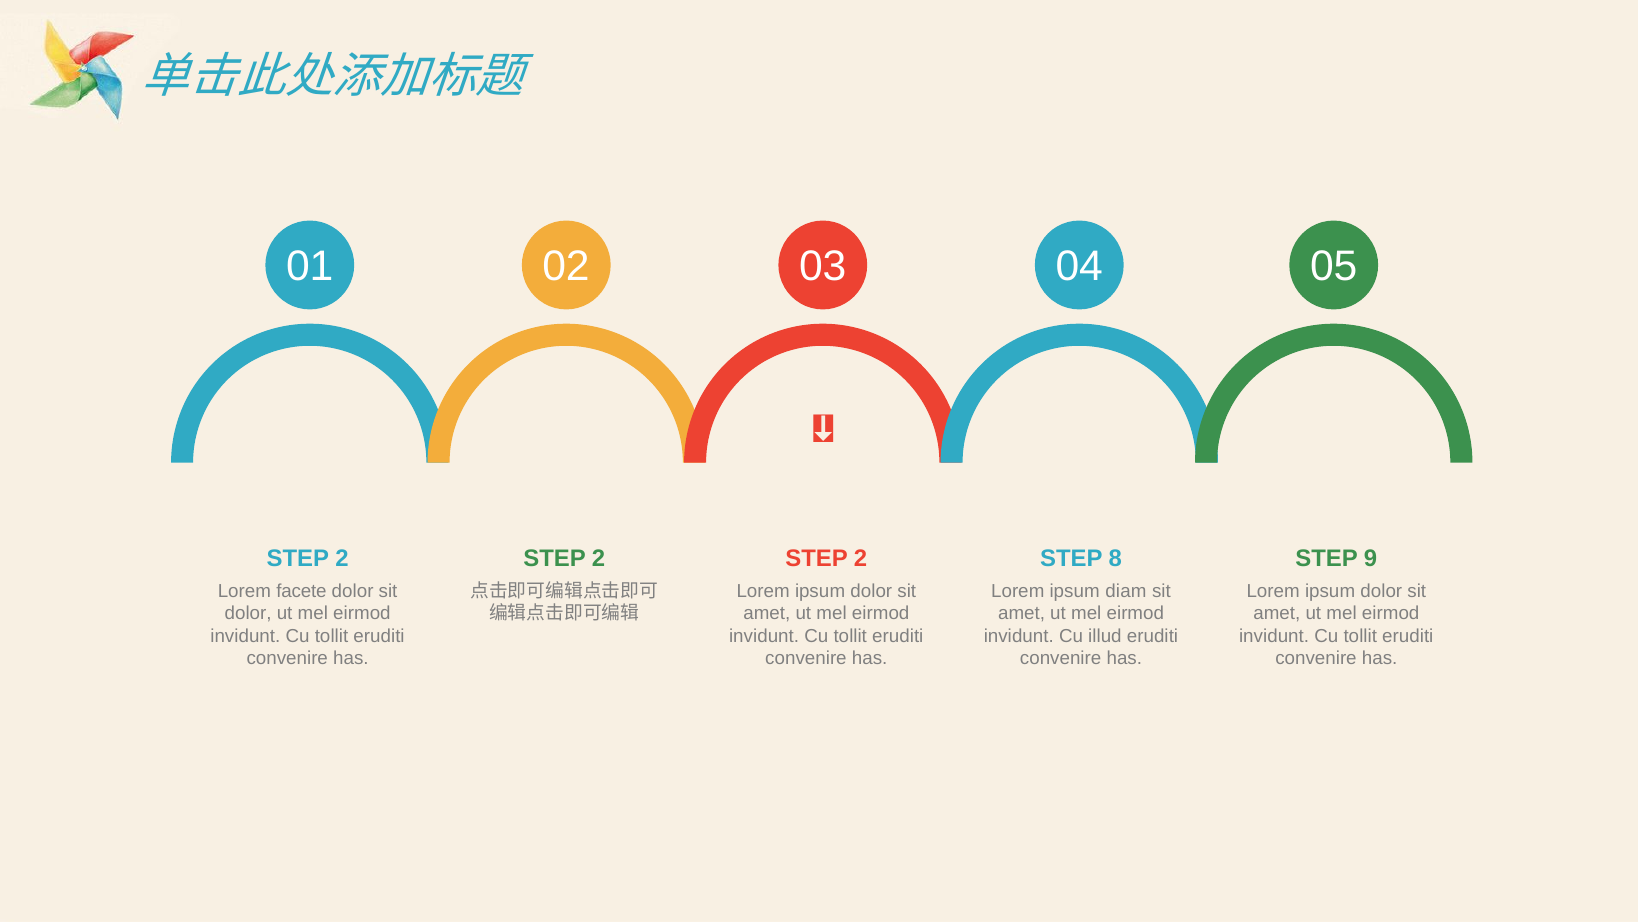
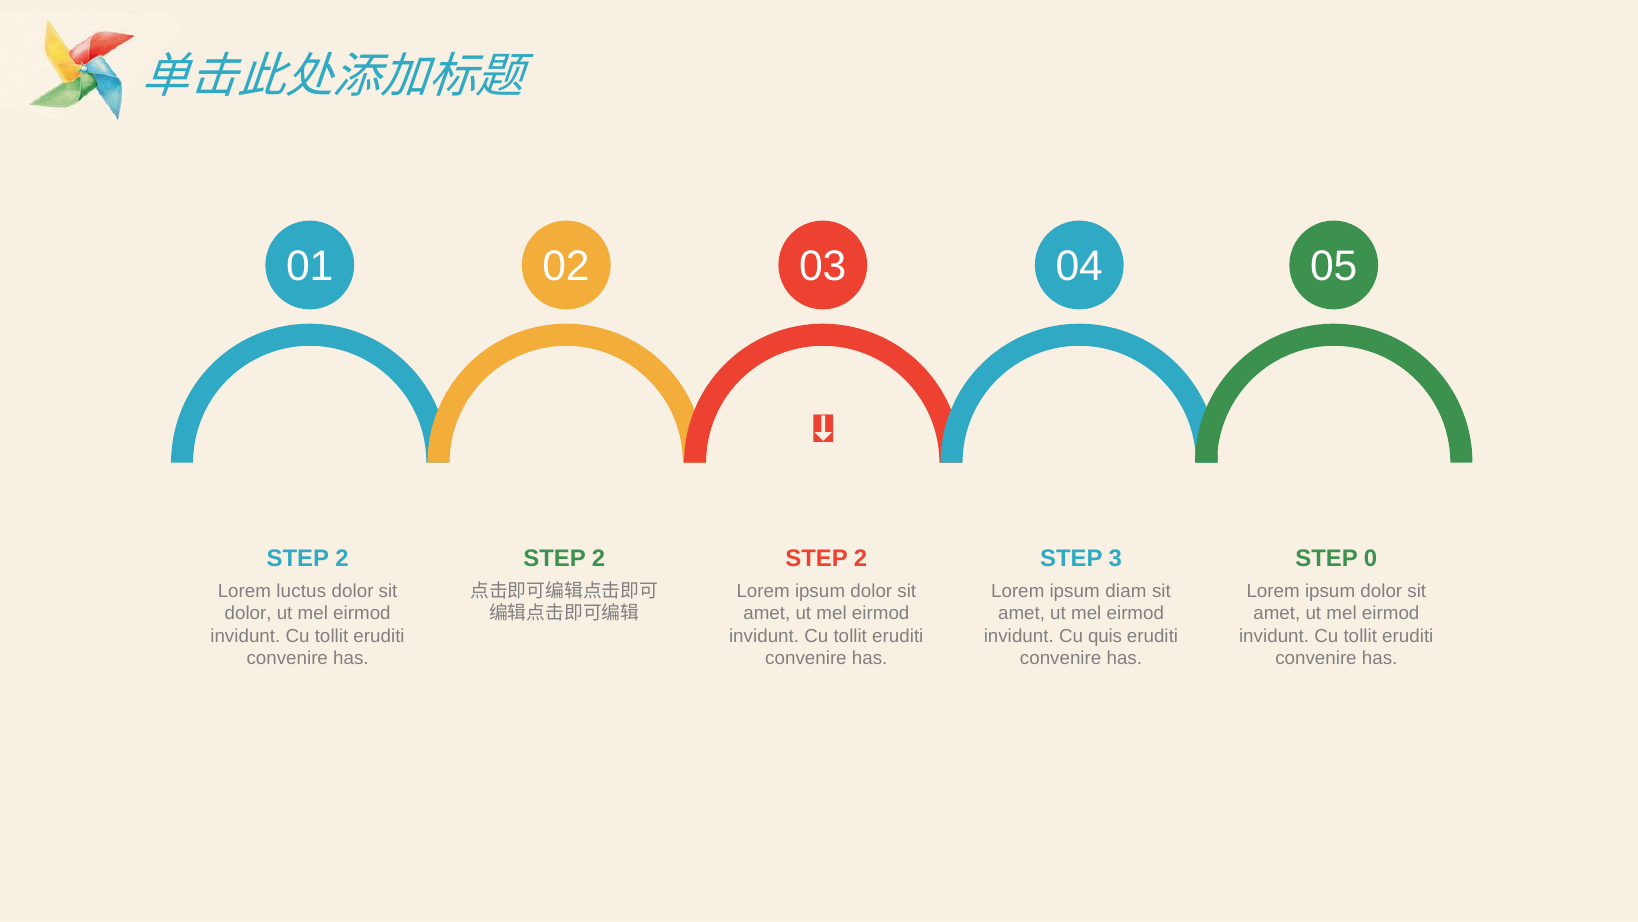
8: 8 -> 3
9: 9 -> 0
facete: facete -> luctus
illud: illud -> quis
